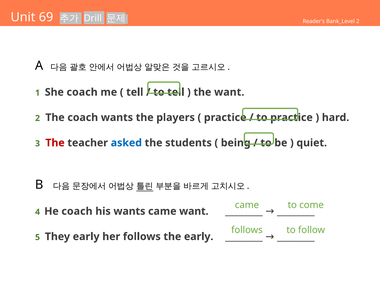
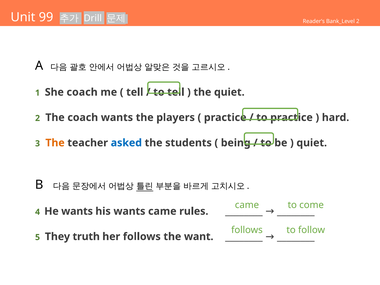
69: 69 -> 99
the want: want -> quiet
The at (55, 143) colour: red -> orange
He coach: coach -> wants
came want: want -> rules
They early: early -> truth
the early: early -> want
